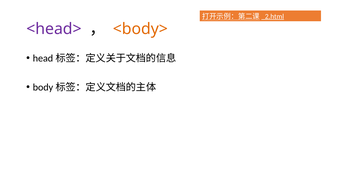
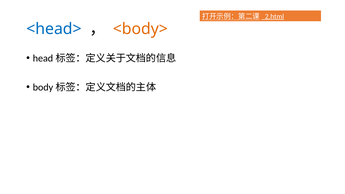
<head> colour: purple -> blue
